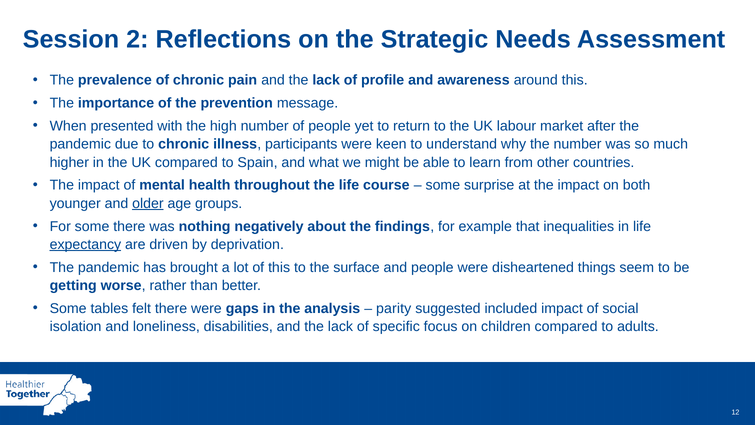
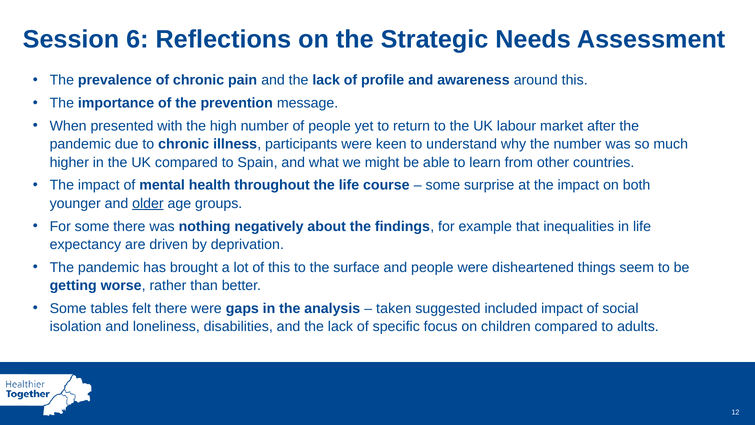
2: 2 -> 6
expectancy underline: present -> none
parity: parity -> taken
